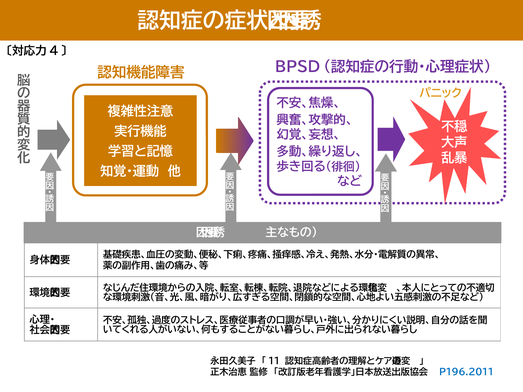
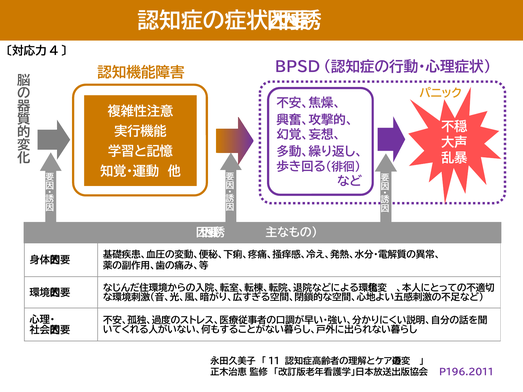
P196.2011 colour: blue -> purple
